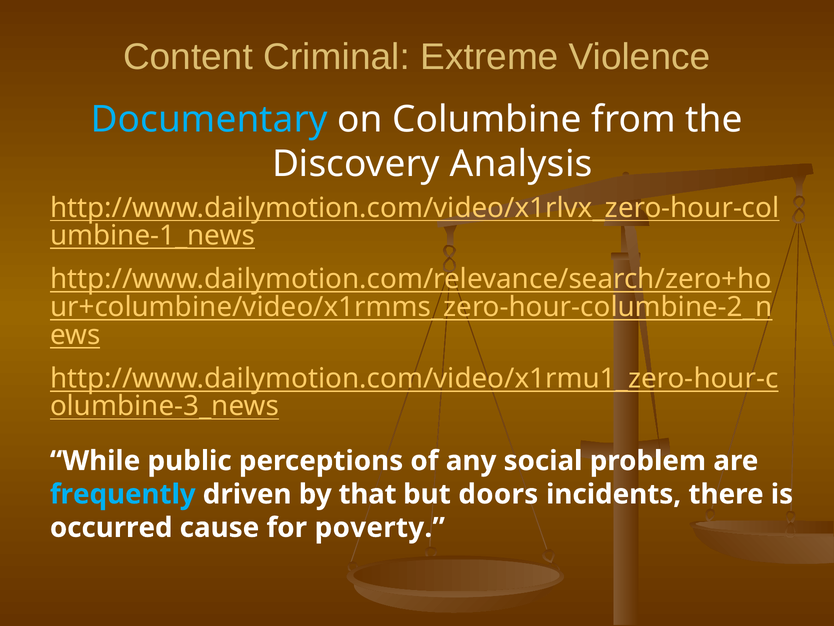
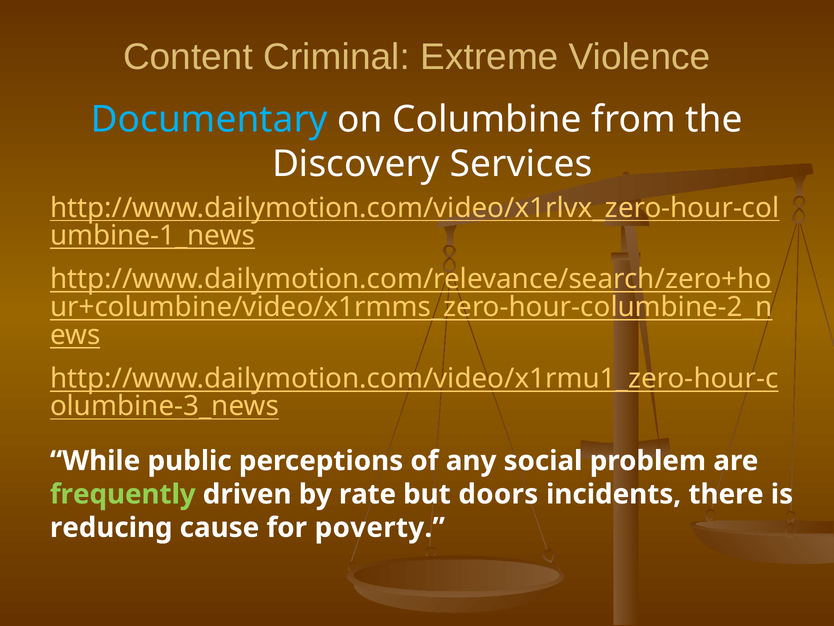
Analysis: Analysis -> Services
frequently colour: light blue -> light green
that: that -> rate
occurred: occurred -> reducing
